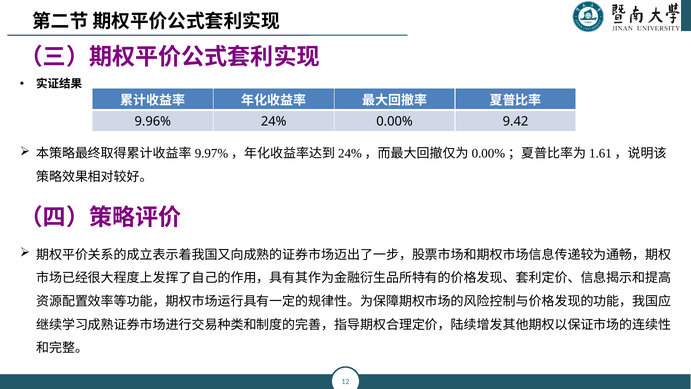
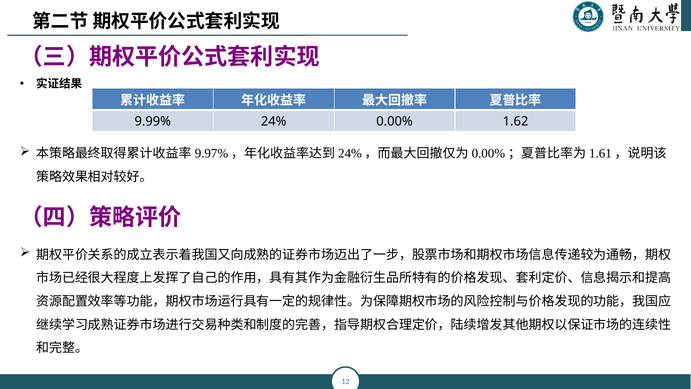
9.96%: 9.96% -> 9.99%
9.42: 9.42 -> 1.62
